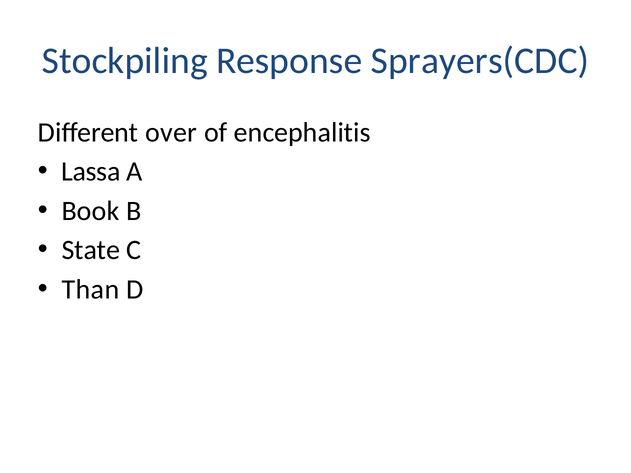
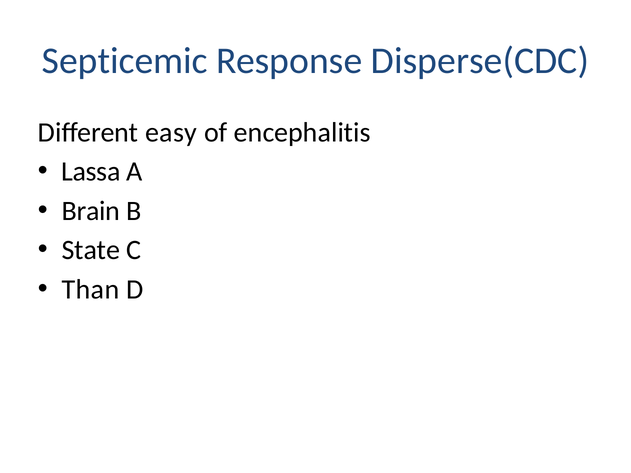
Stockpiling: Stockpiling -> Septicemic
Sprayers(CDC: Sprayers(CDC -> Disperse(CDC
over: over -> easy
Book: Book -> Brain
